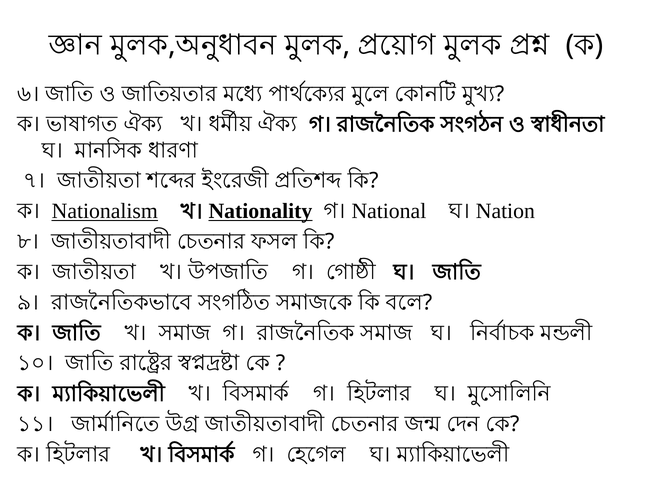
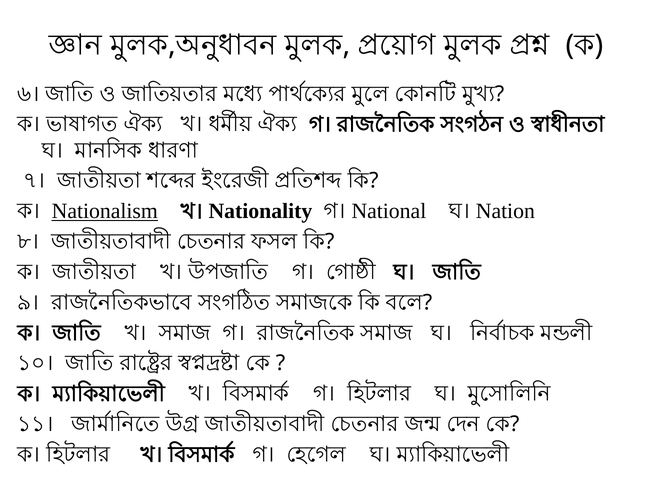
Nationality underline: present -> none
